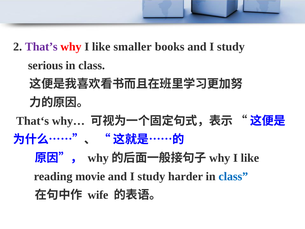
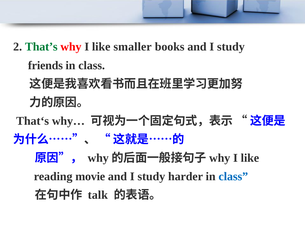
That’s colour: purple -> green
serious: serious -> friends
wife: wife -> talk
